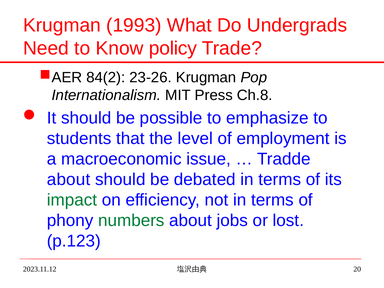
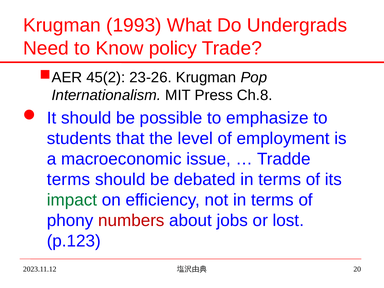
84(2: 84(2 -> 45(2
about at (69, 179): about -> terms
numbers colour: green -> red
